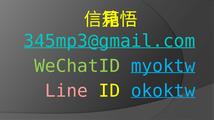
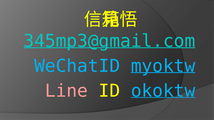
WeChatID colour: light green -> light blue
